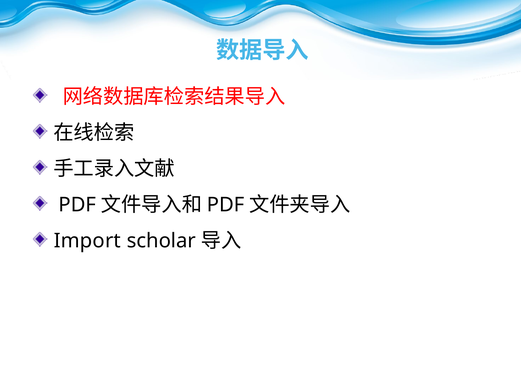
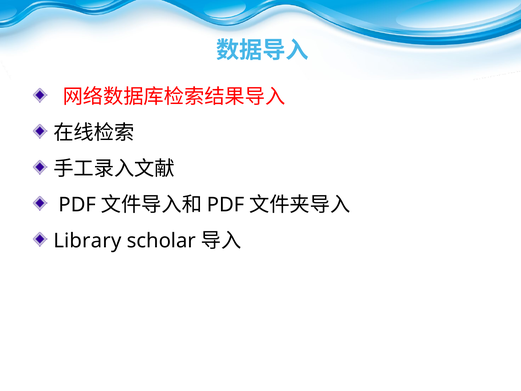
Import: Import -> Library
